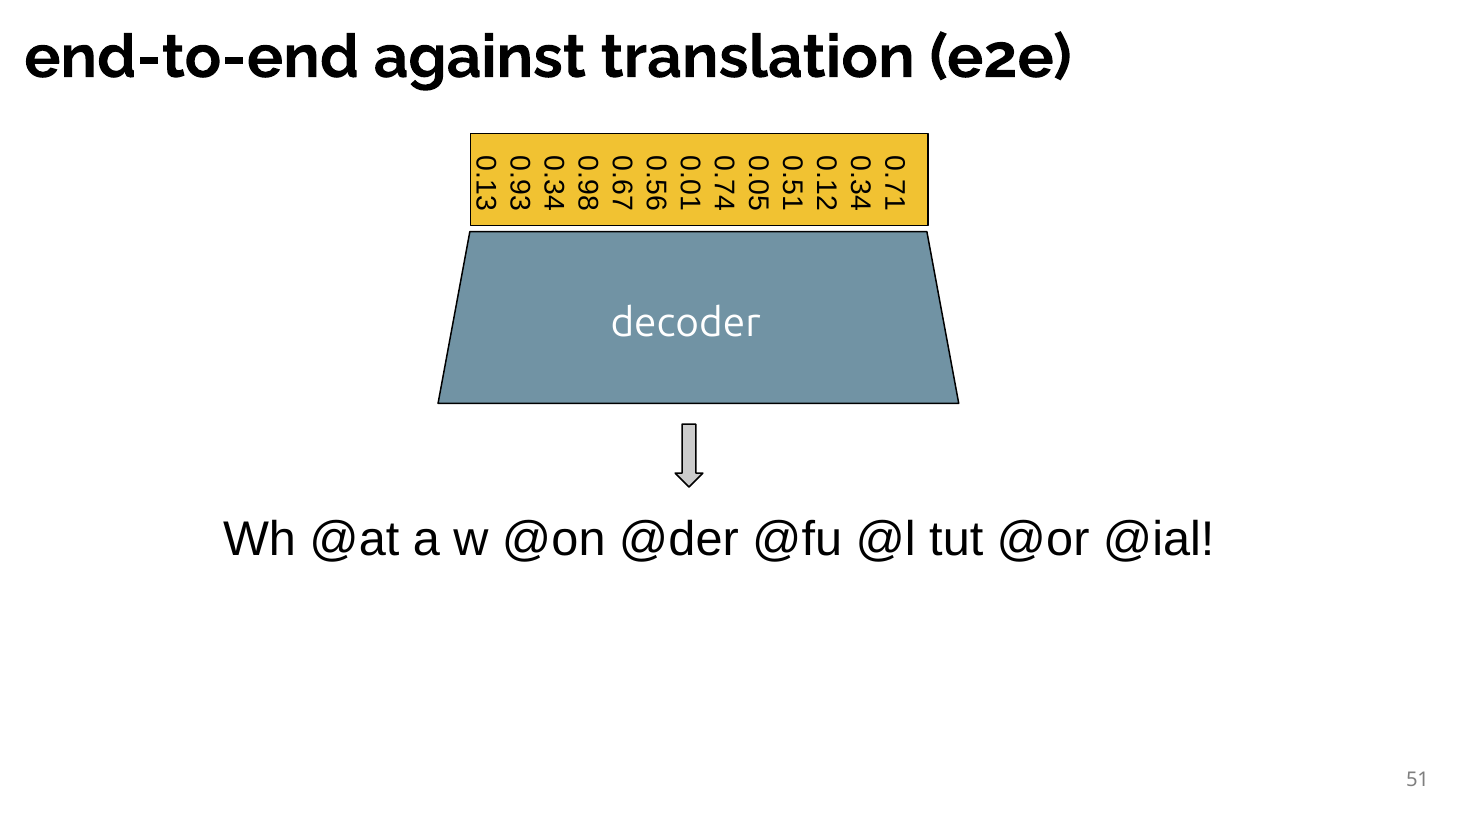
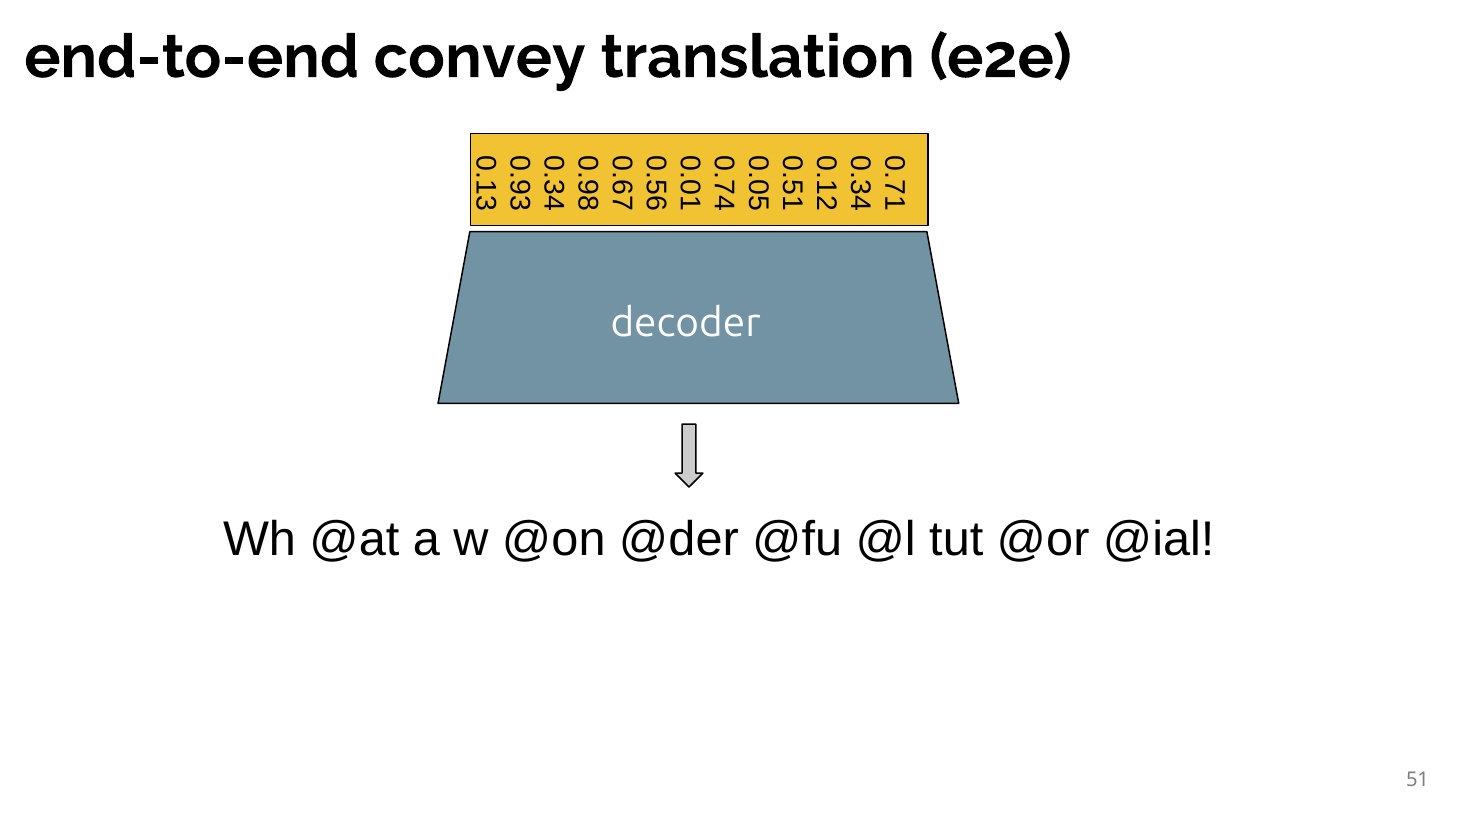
against: against -> convey
